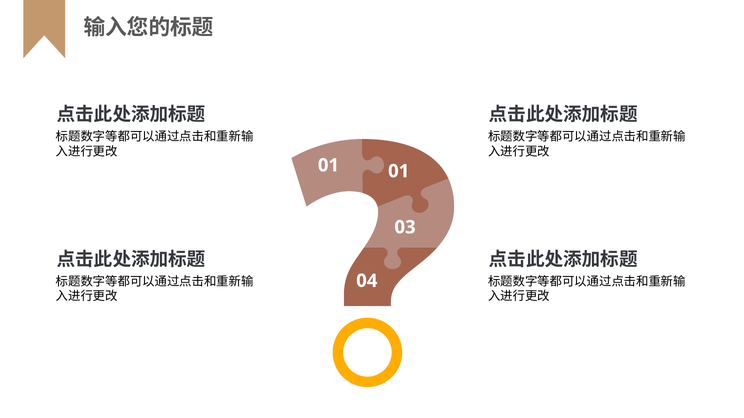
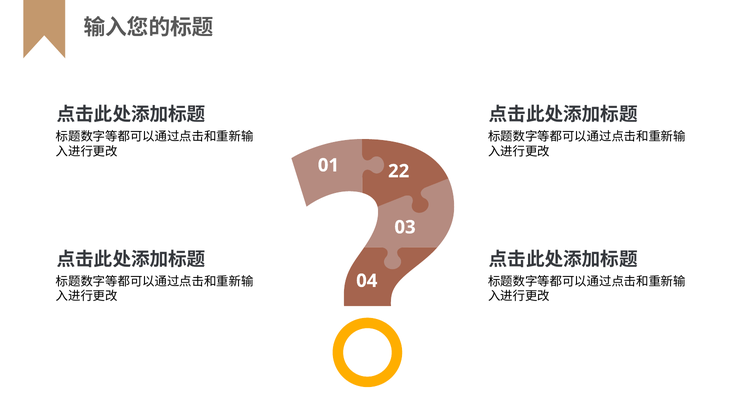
01 01: 01 -> 22
